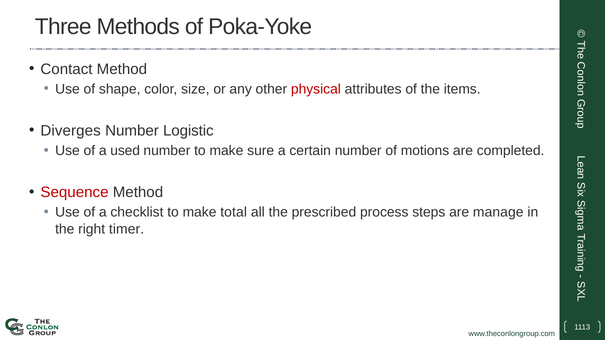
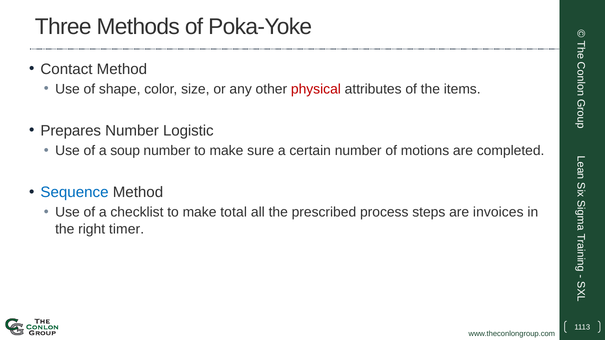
Diverges: Diverges -> Prepares
used: used -> soup
Sequence colour: red -> blue
manage: manage -> invoices
